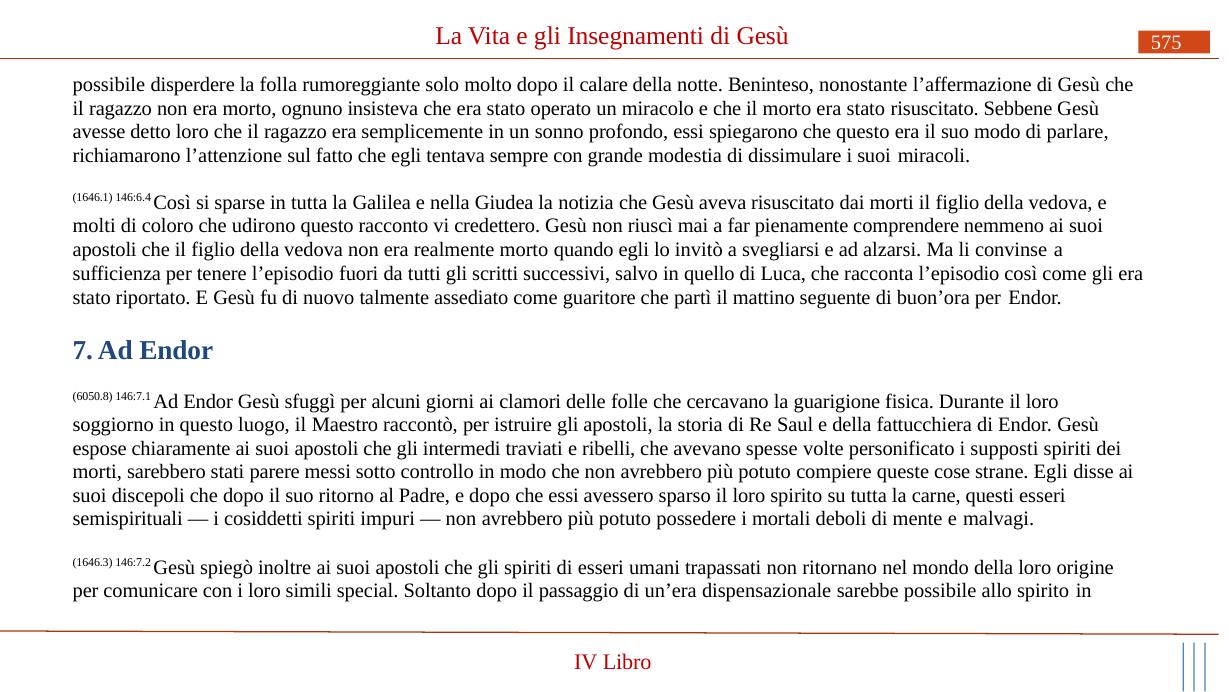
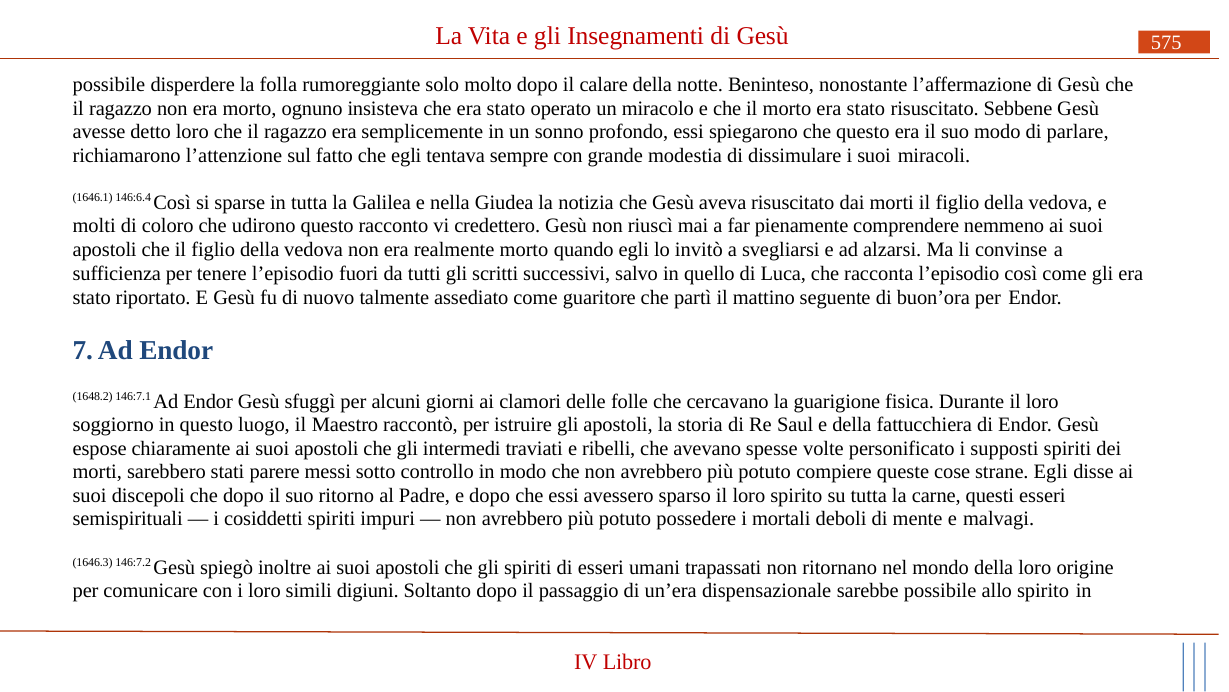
6050.8: 6050.8 -> 1648.2
special: special -> digiuni
